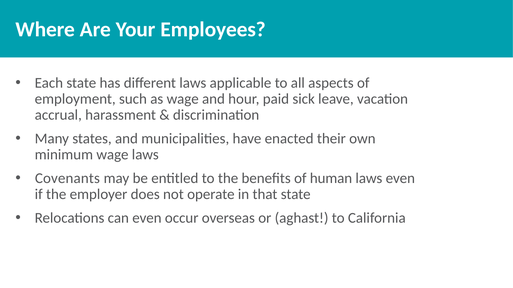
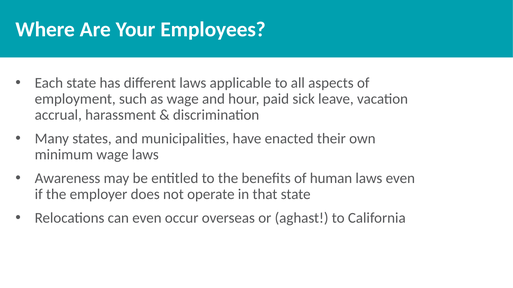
Covenants: Covenants -> Awareness
